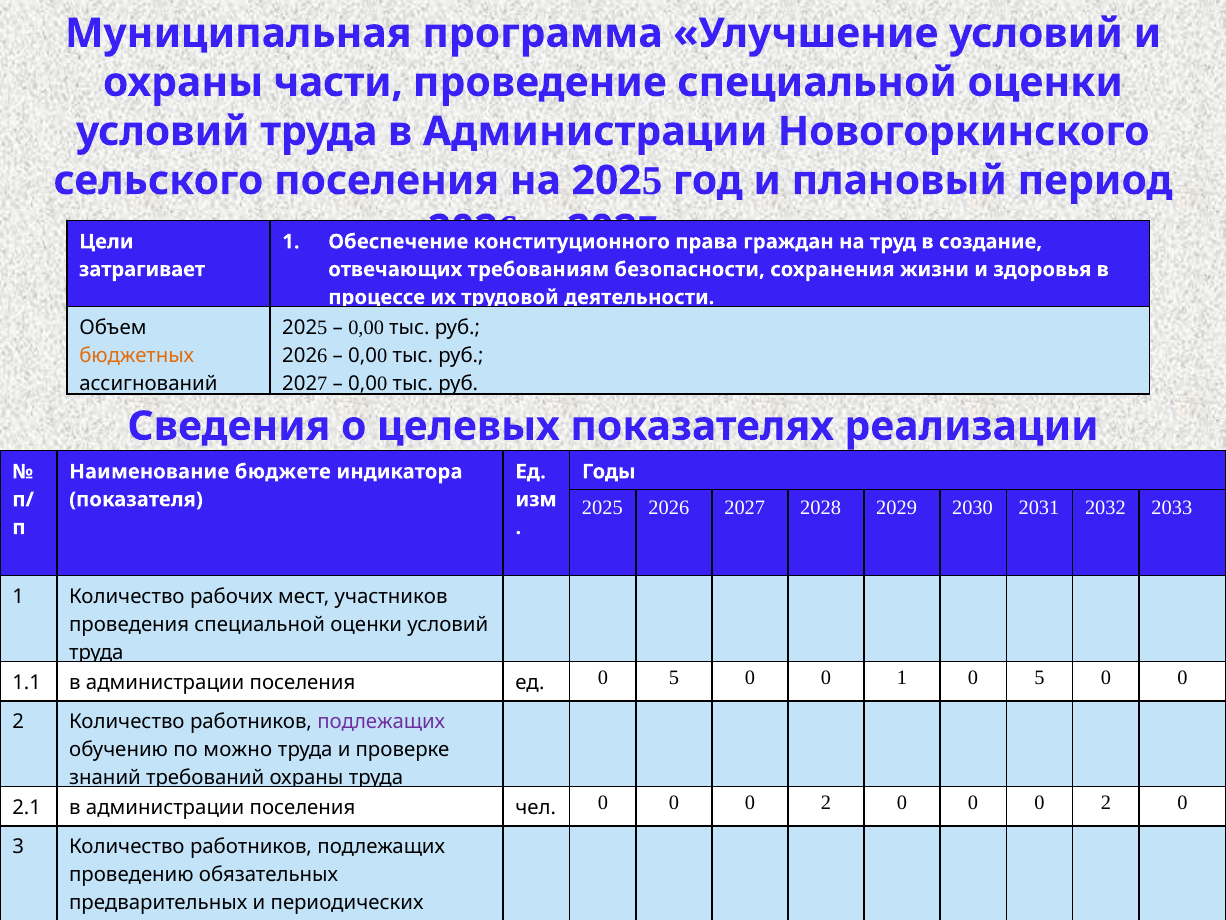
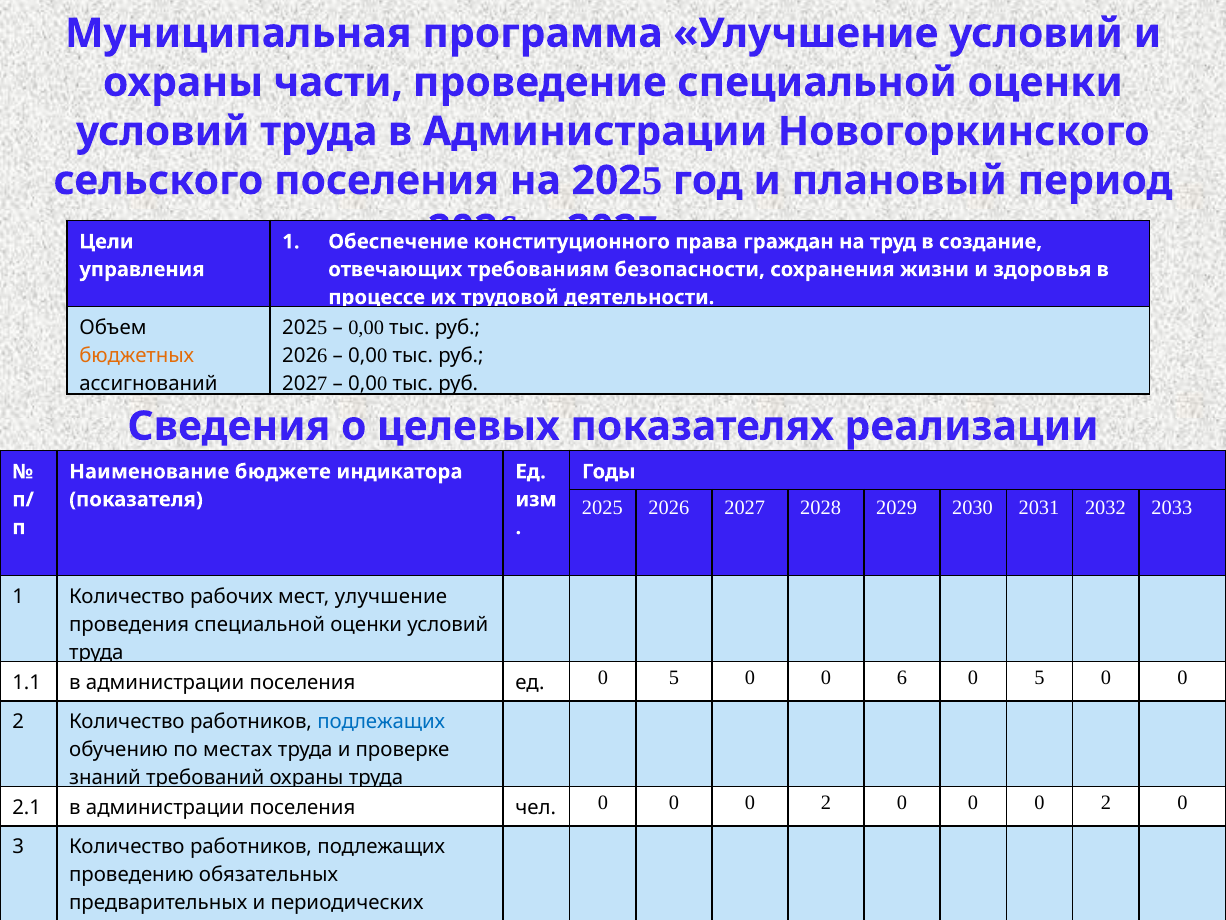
затрагивает: затрагивает -> управления
мест участников: участников -> улучшение
0 1: 1 -> 6
подлежащих at (381, 722) colour: purple -> blue
можно: можно -> местах
